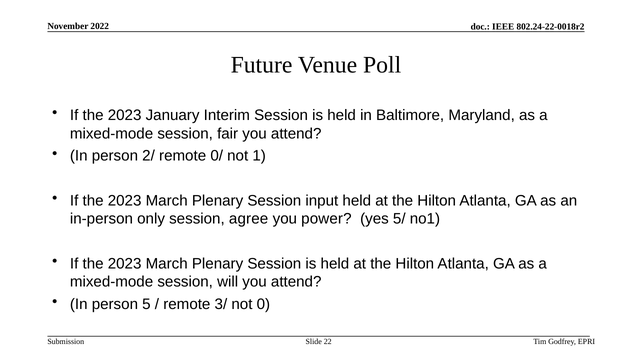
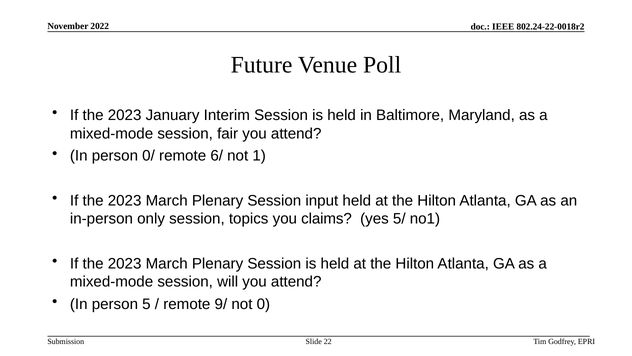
2/: 2/ -> 0/
0/: 0/ -> 6/
agree: agree -> topics
power: power -> claims
3/: 3/ -> 9/
